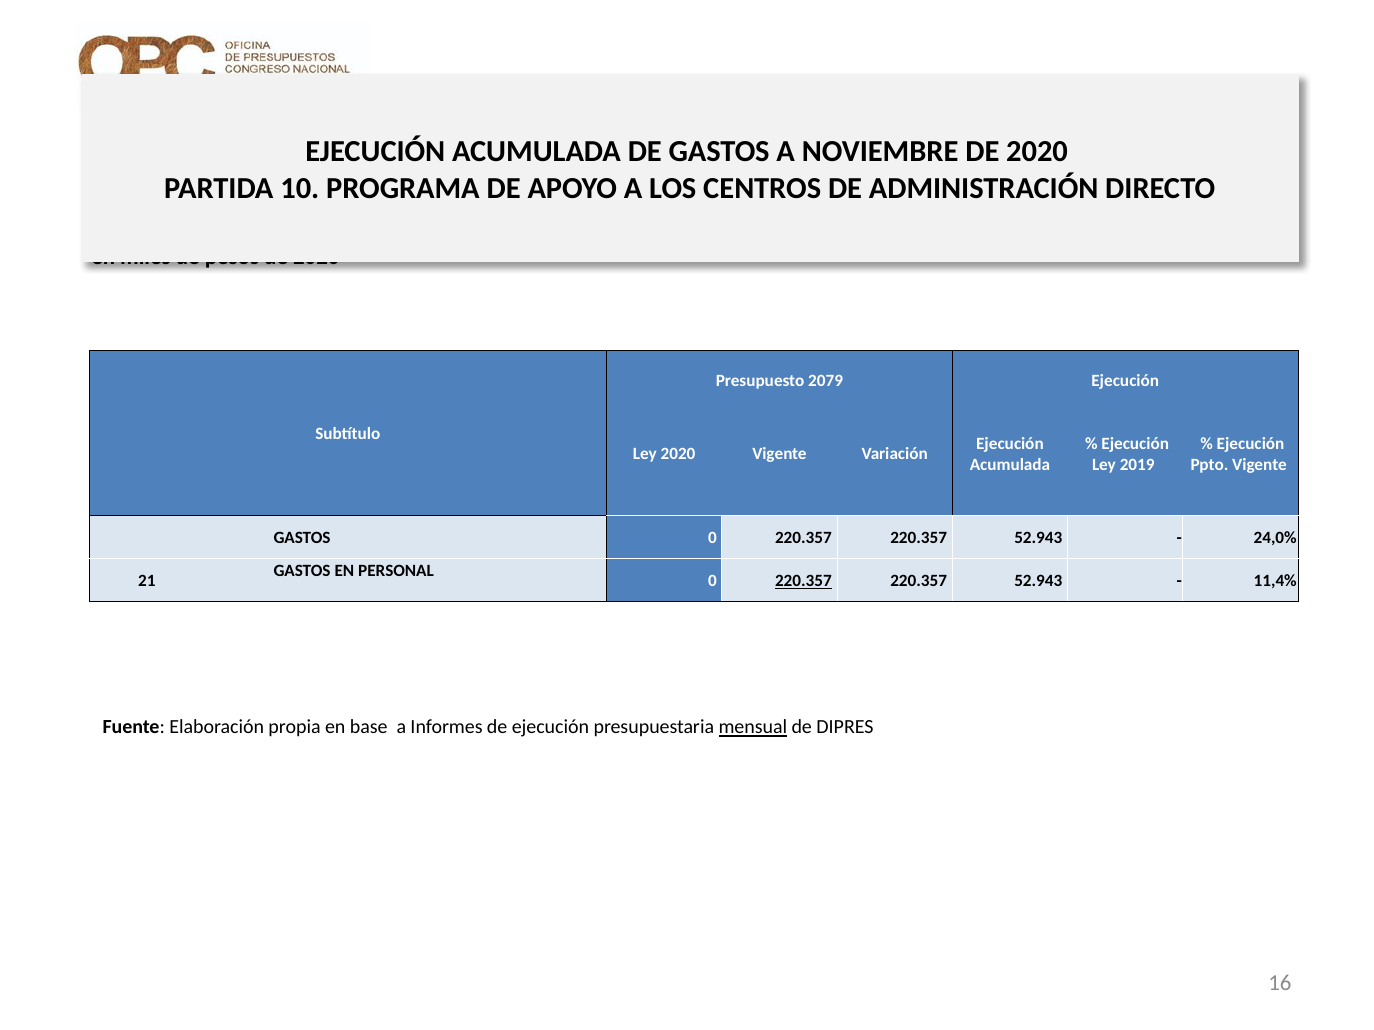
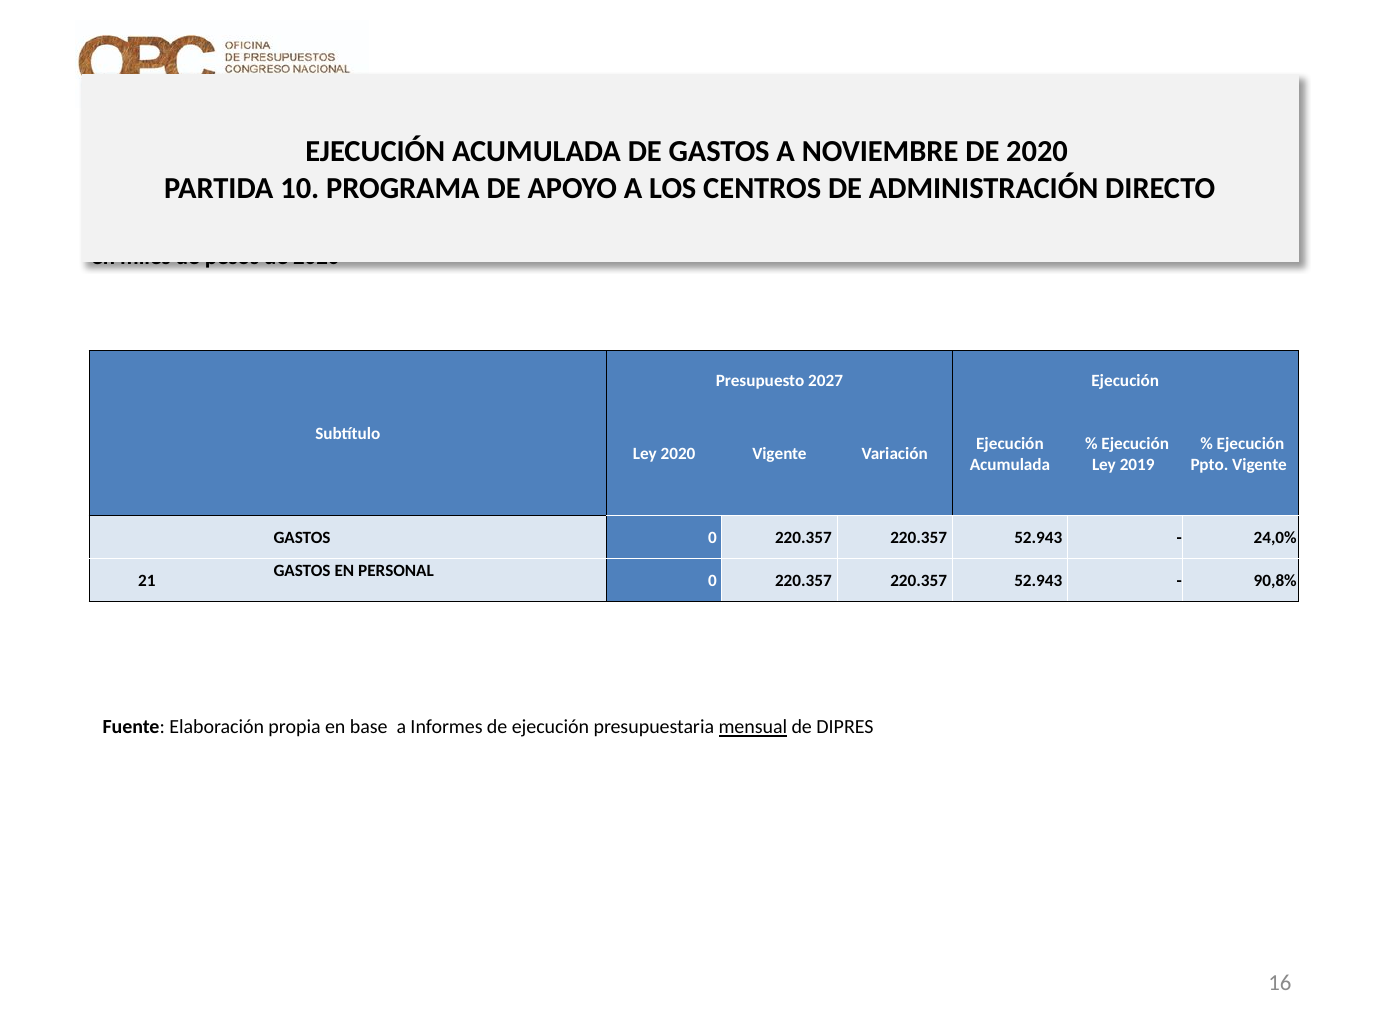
2079: 2079 -> 2027
220.357 at (803, 581) underline: present -> none
11,4%: 11,4% -> 90,8%
